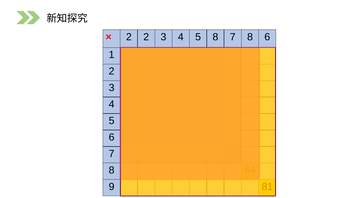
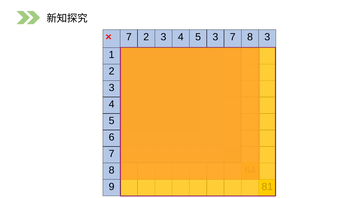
2 at (129, 37): 2 -> 7
5 8: 8 -> 3
8 6: 6 -> 3
